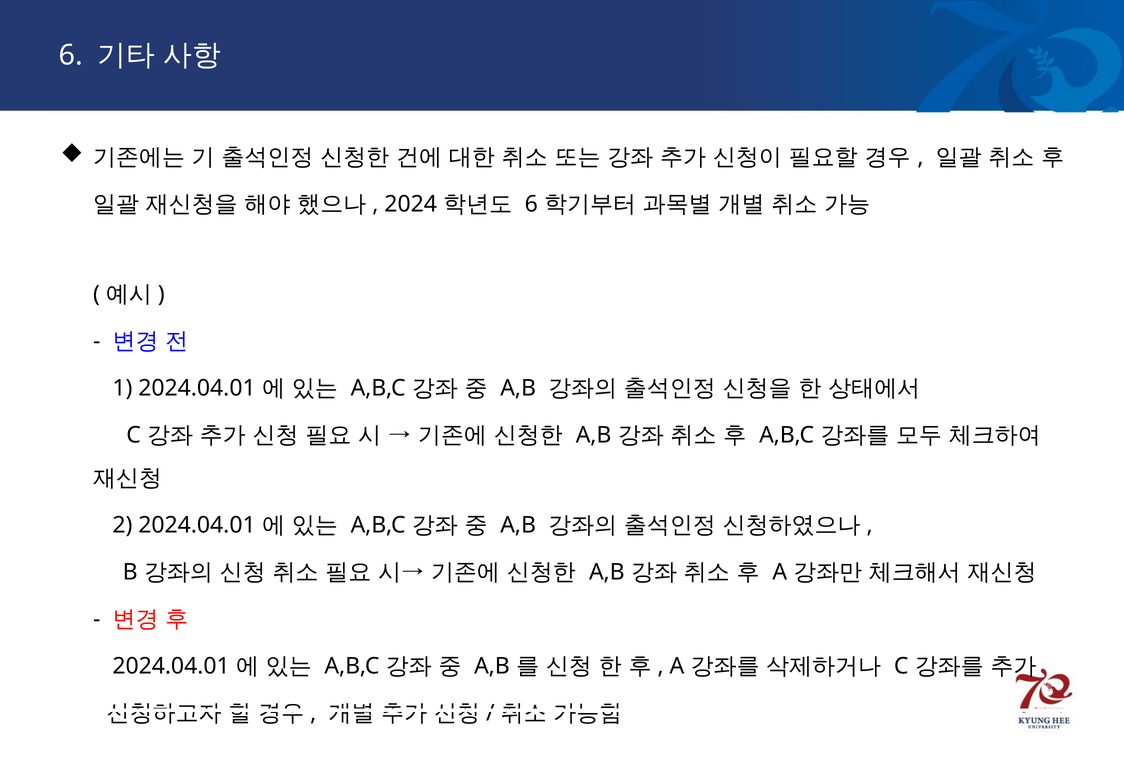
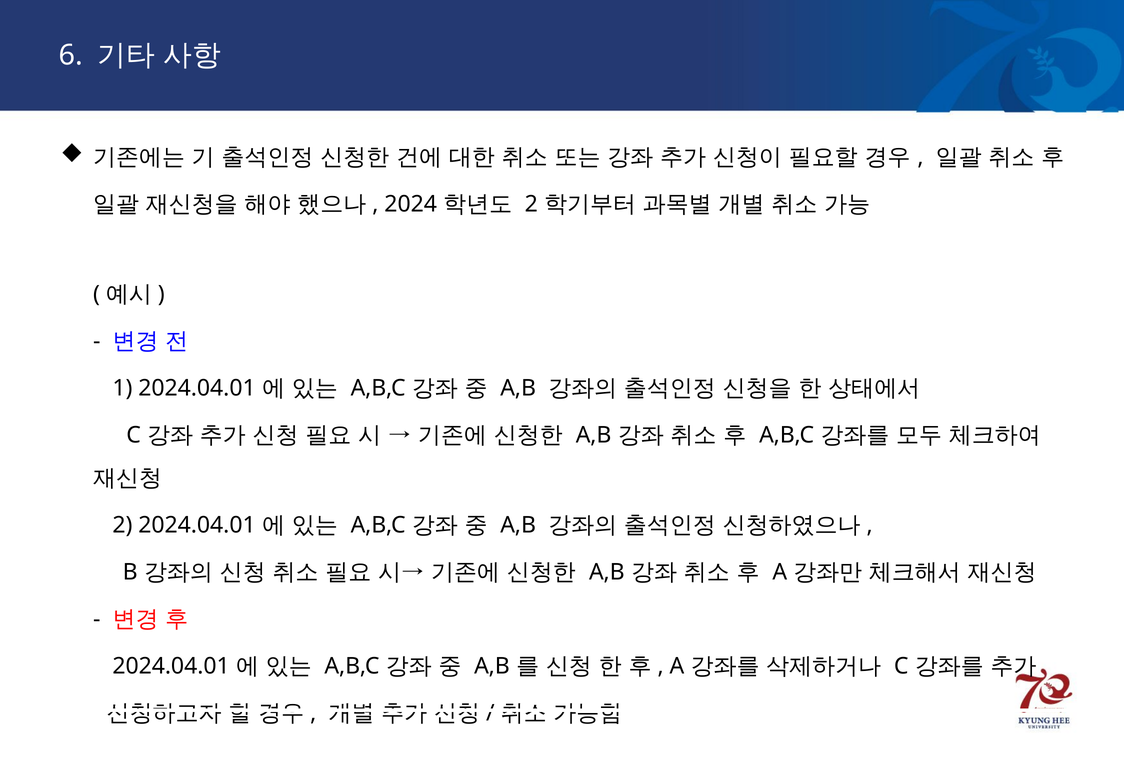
6 at (531, 204): 6 -> 2
